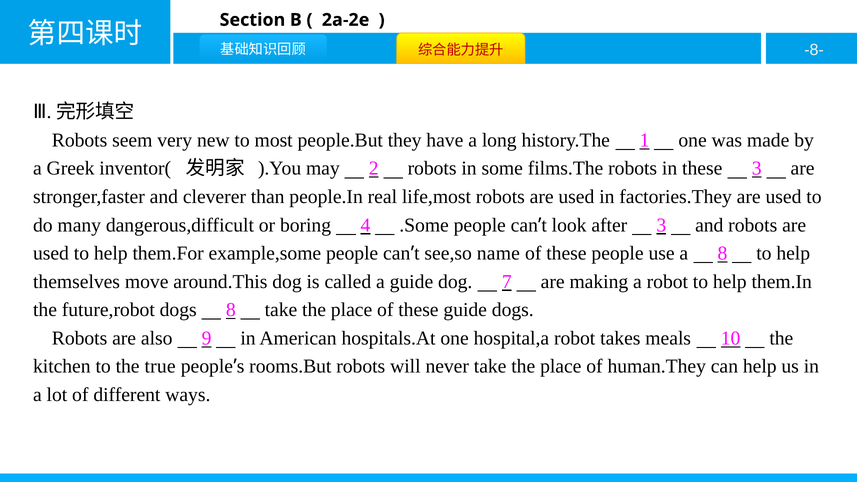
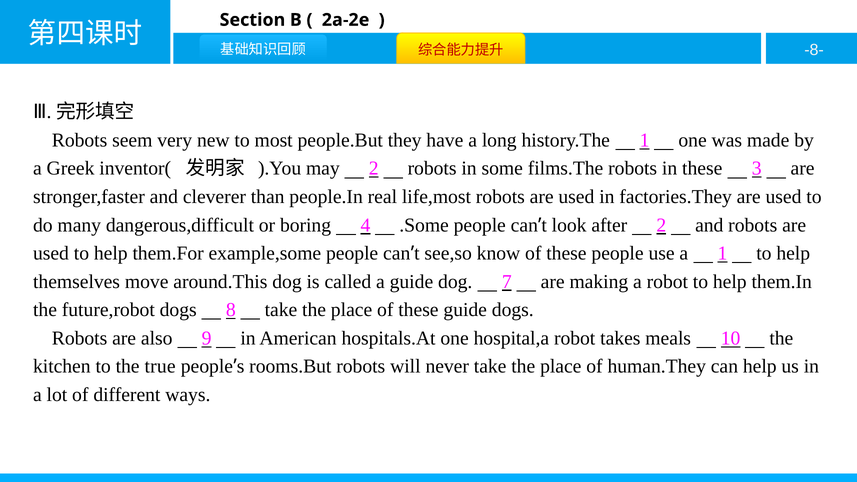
after 3: 3 -> 2
name: name -> know
a 8: 8 -> 1
